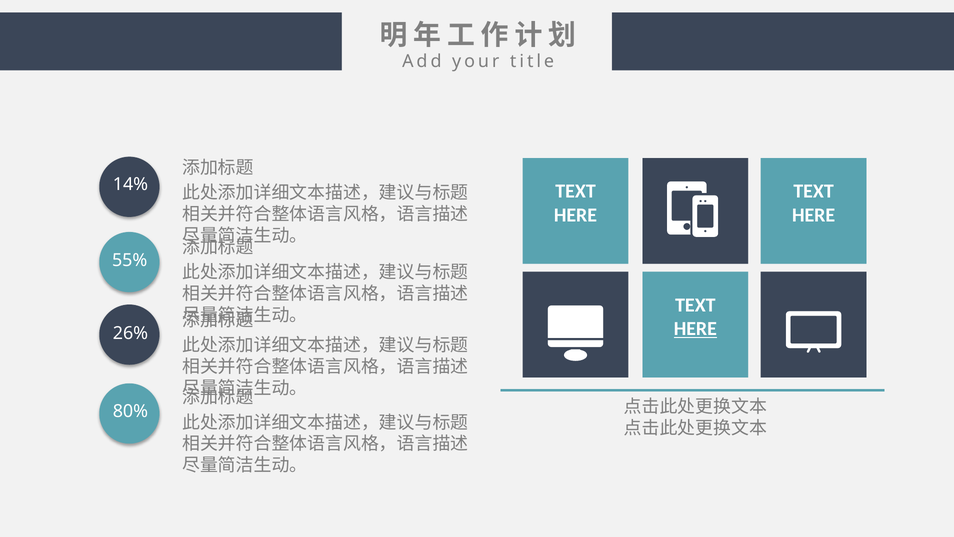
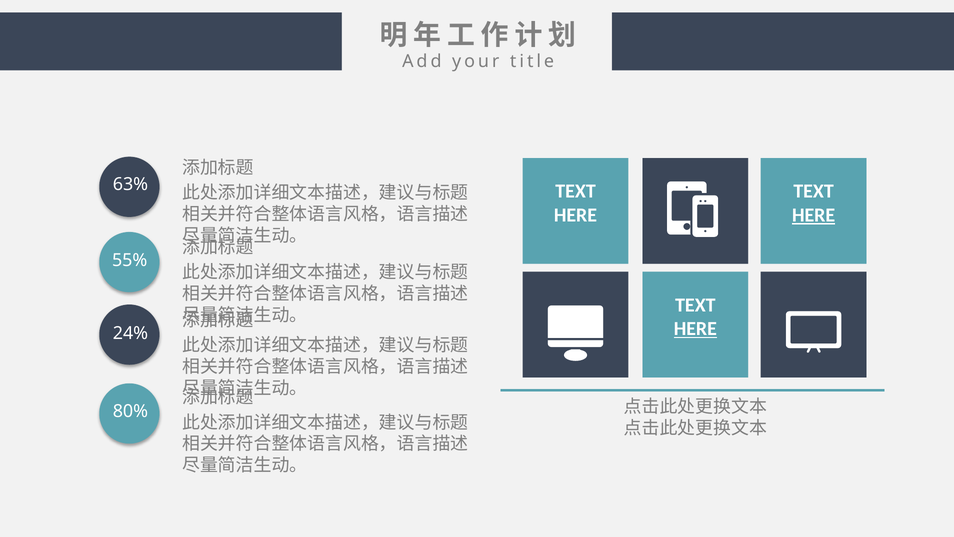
14%: 14% -> 63%
HERE at (814, 215) underline: none -> present
26%: 26% -> 24%
